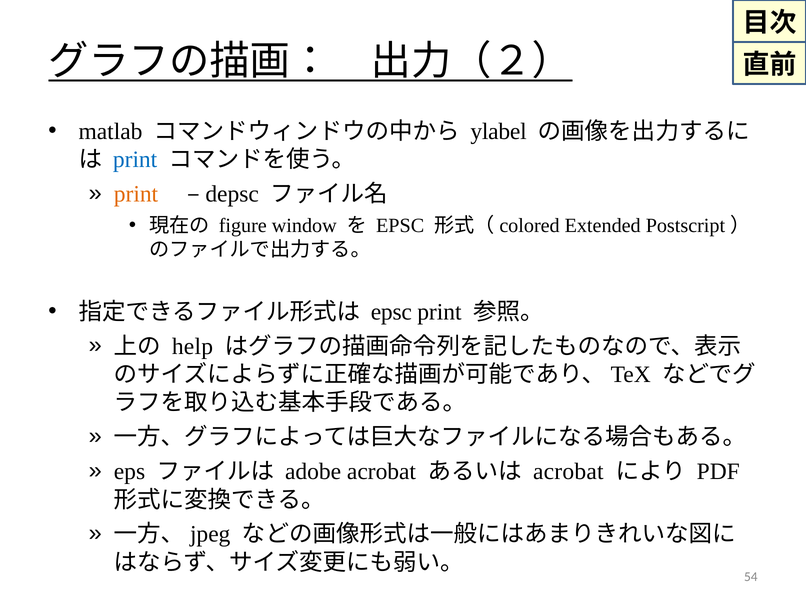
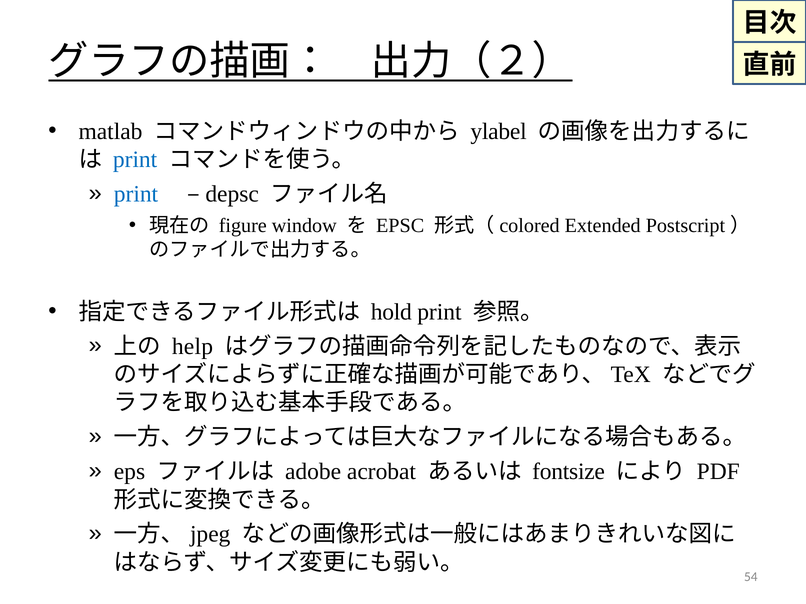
print at (136, 194) colour: orange -> blue
epsc at (391, 312): epsc -> hold
acrobat at (568, 472): acrobat -> fontsize
